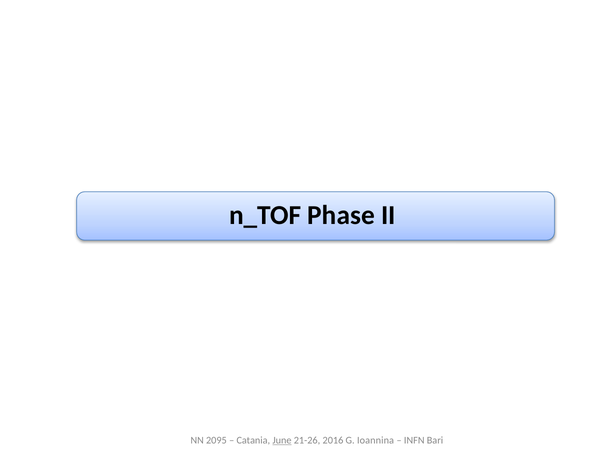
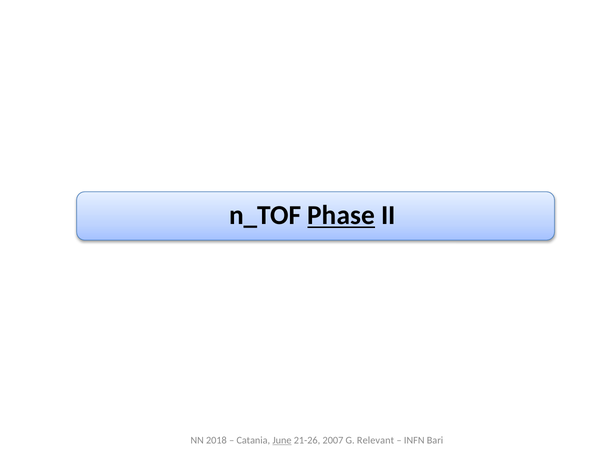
Phase underline: none -> present
2095: 2095 -> 2018
2016: 2016 -> 2007
Ioannina: Ioannina -> Relevant
